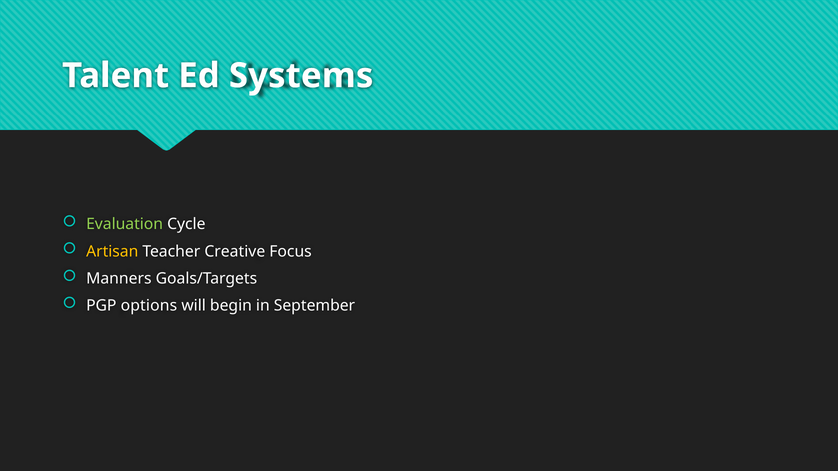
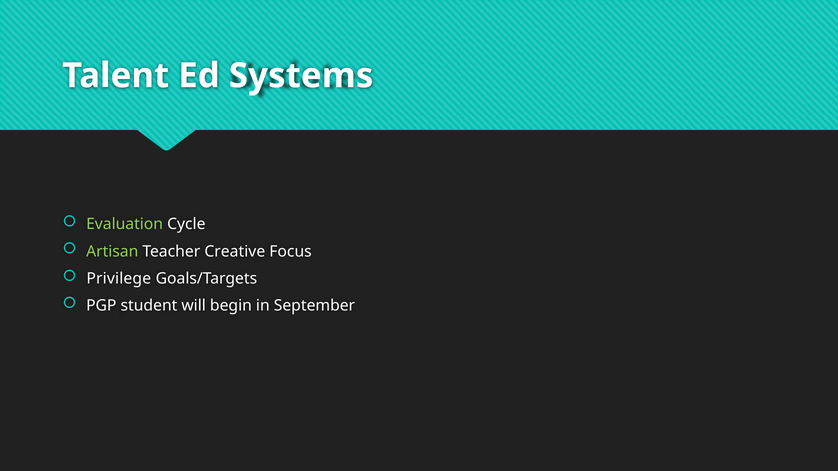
Artisan colour: yellow -> light green
Manners: Manners -> Privilege
options: options -> student
